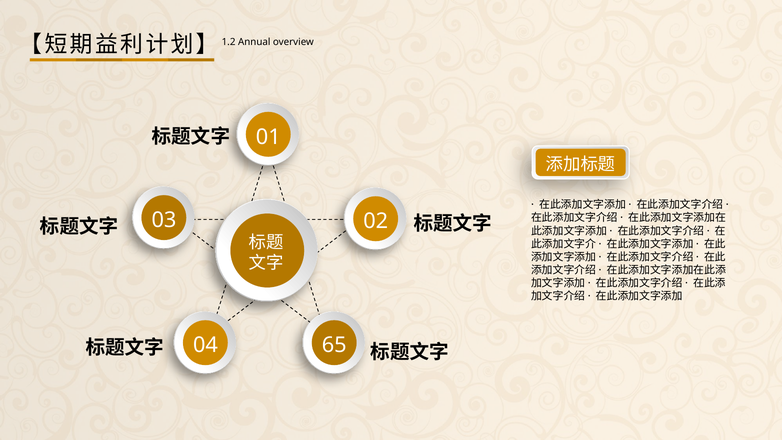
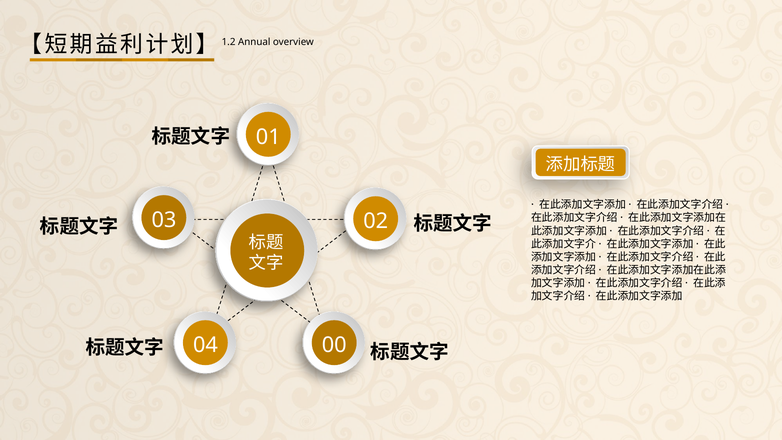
65: 65 -> 00
